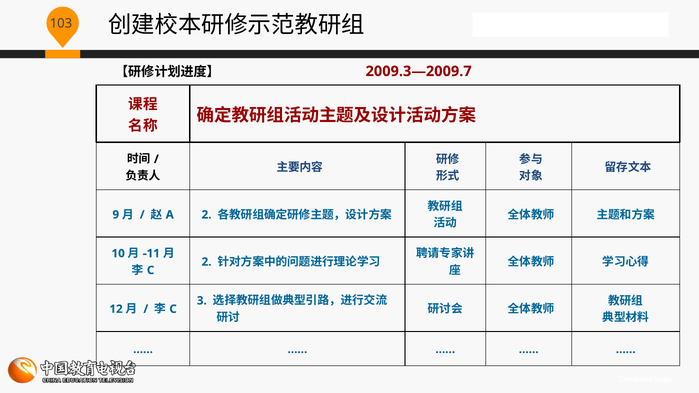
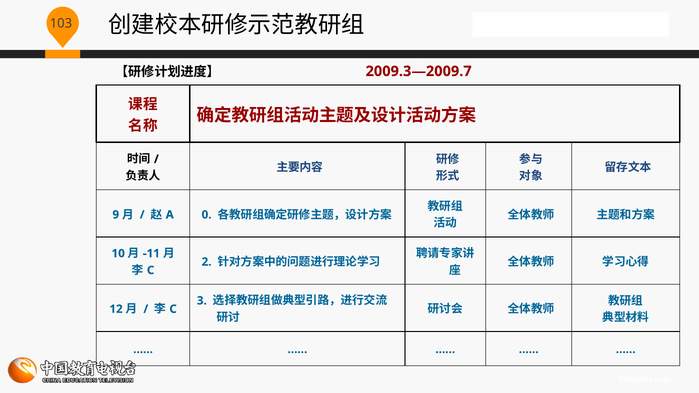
2 at (207, 215): 2 -> 0
